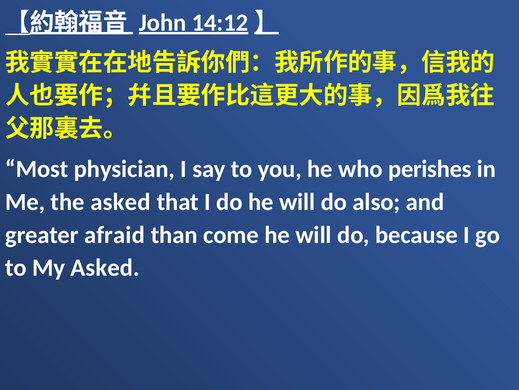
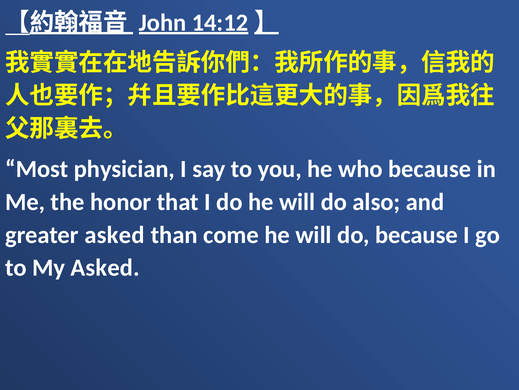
who perishes: perishes -> because
the asked: asked -> honor
greater afraid: afraid -> asked
